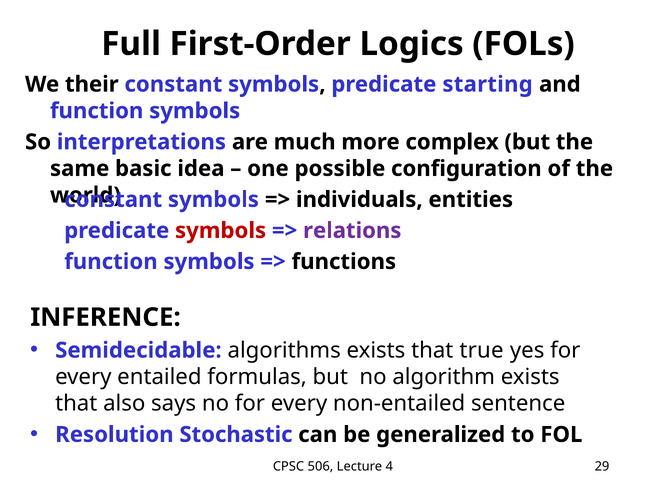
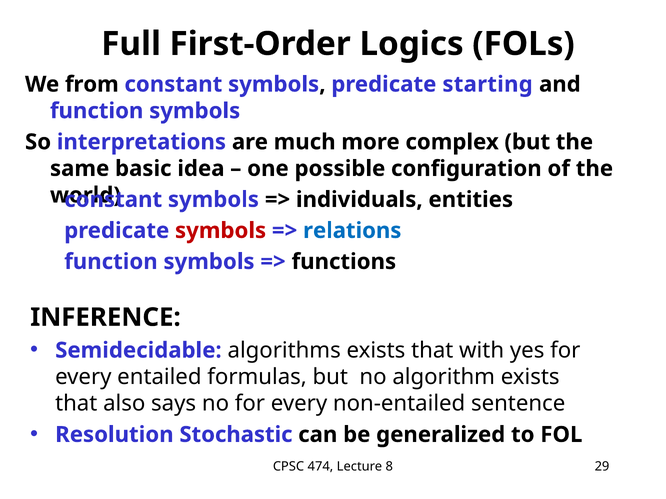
their: their -> from
relations colour: purple -> blue
true: true -> with
506: 506 -> 474
4: 4 -> 8
